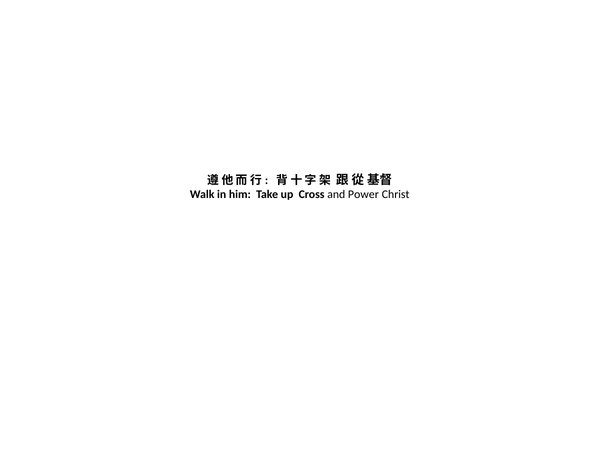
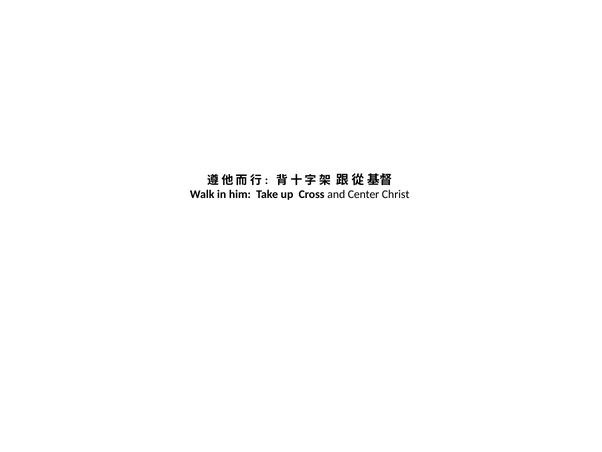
Power: Power -> Center
